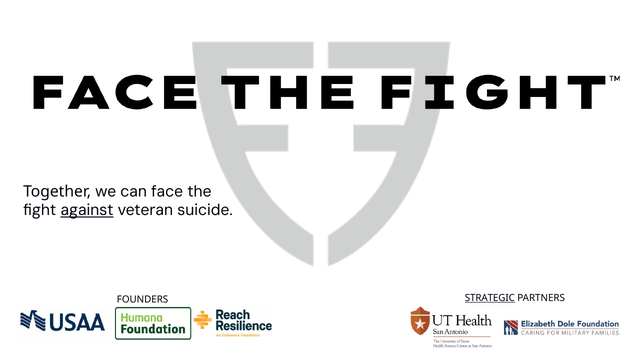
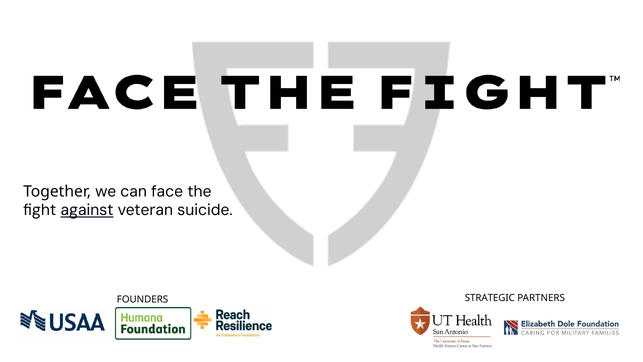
STRATEGIC underline: present -> none
